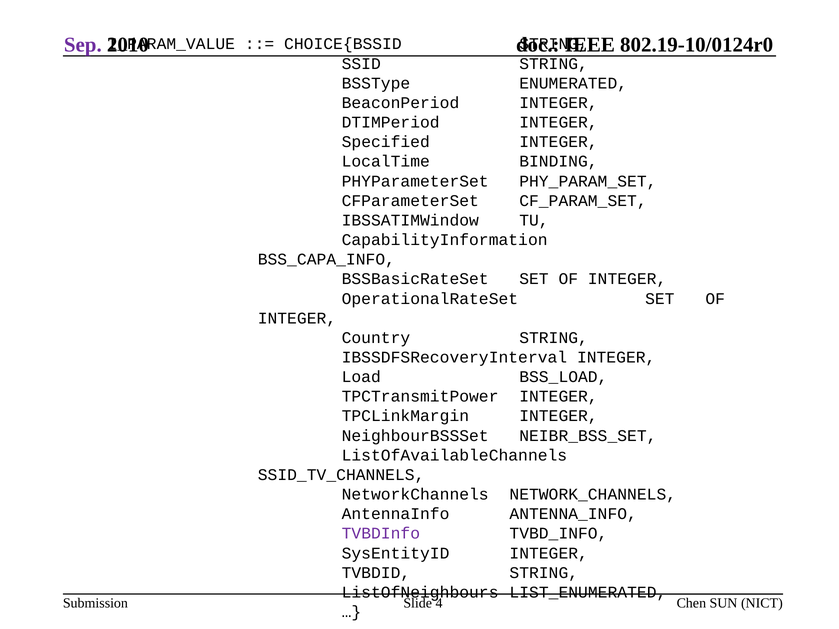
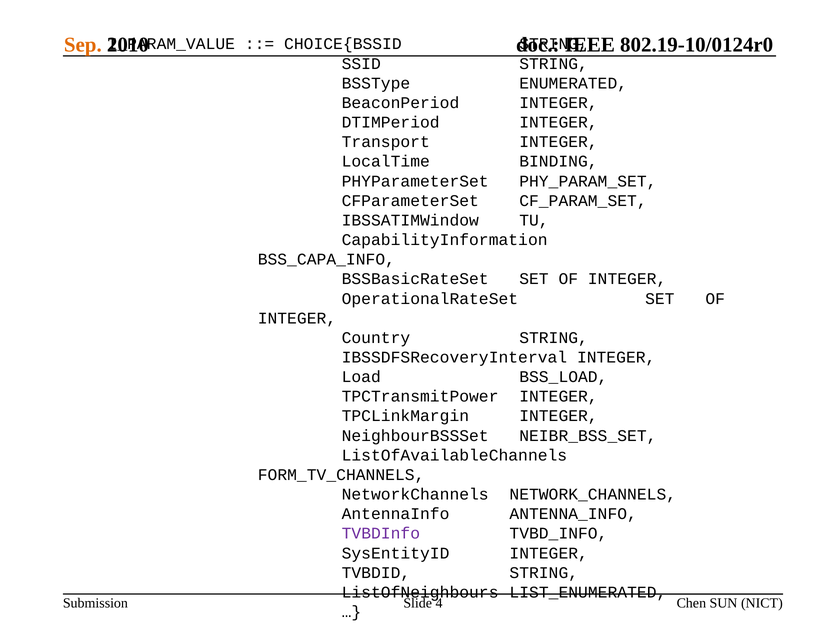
Sep colour: purple -> orange
Specified: Specified -> Transport
SSID_TV_CHANNELS: SSID_TV_CHANNELS -> FORM_TV_CHANNELS
